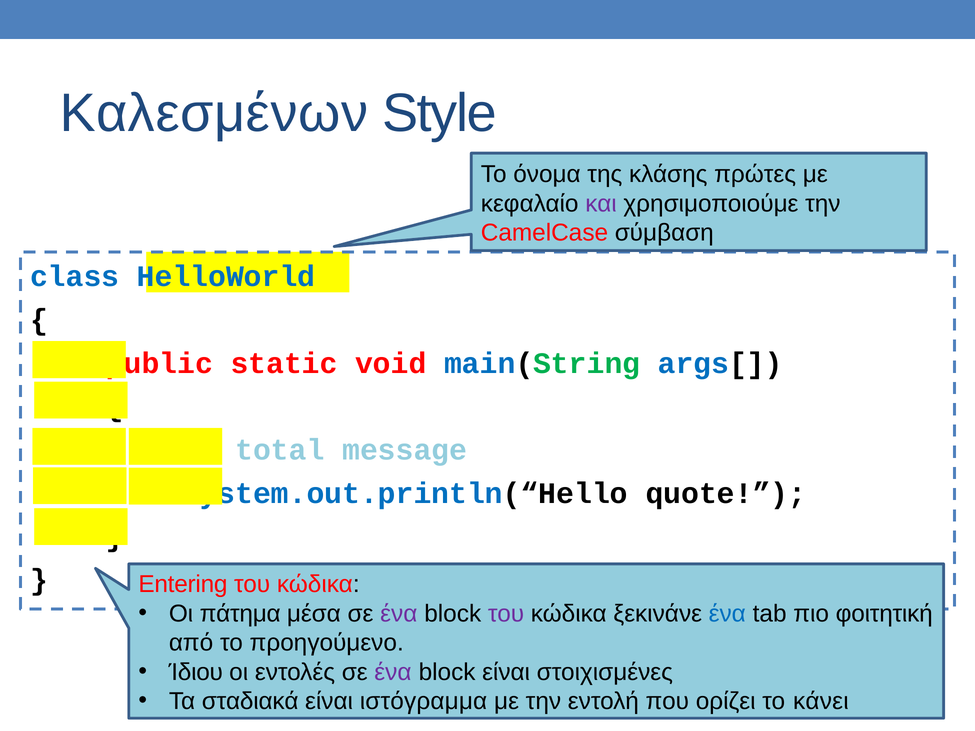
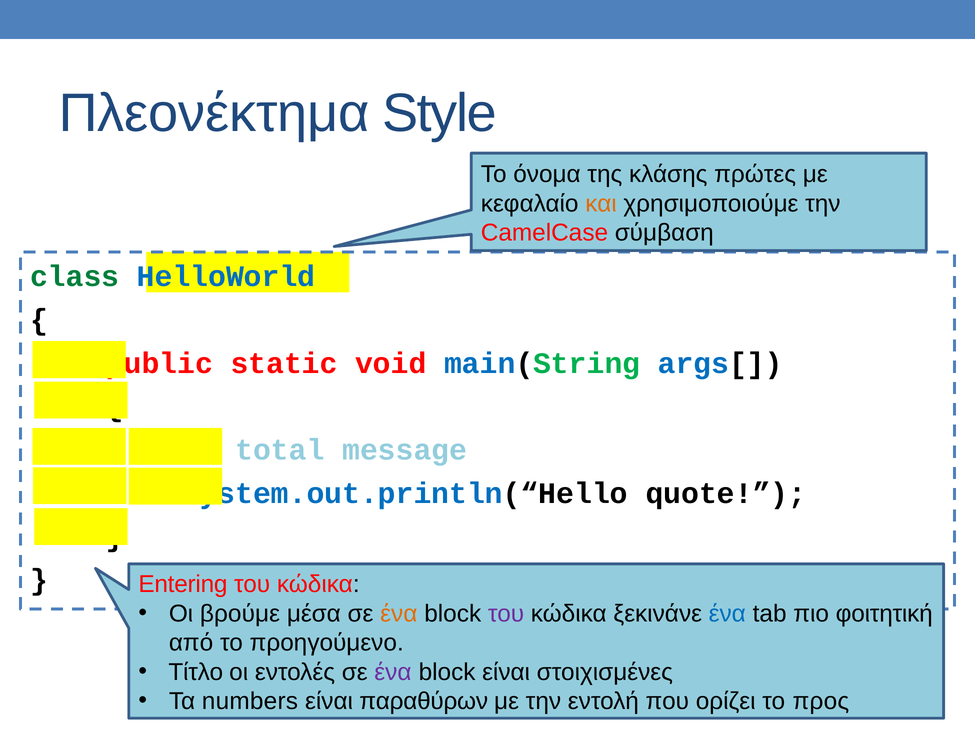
Καλεσμένων: Καλεσμένων -> Πλεονέκτημα
και colour: purple -> orange
class colour: blue -> green
πάτημα: πάτημα -> βρούμε
ένα at (399, 614) colour: purple -> orange
Ίδιου: Ίδιου -> Τίτλο
σταδιακά: σταδιακά -> numbers
ιστόγραμμα: ιστόγραμμα -> παραθύρων
κάνει: κάνει -> προς
